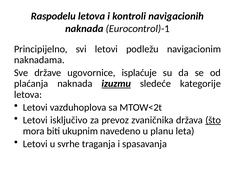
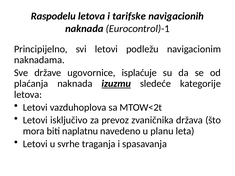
kontroli: kontroli -> tarifske
što underline: present -> none
ukupnim: ukupnim -> naplatnu
